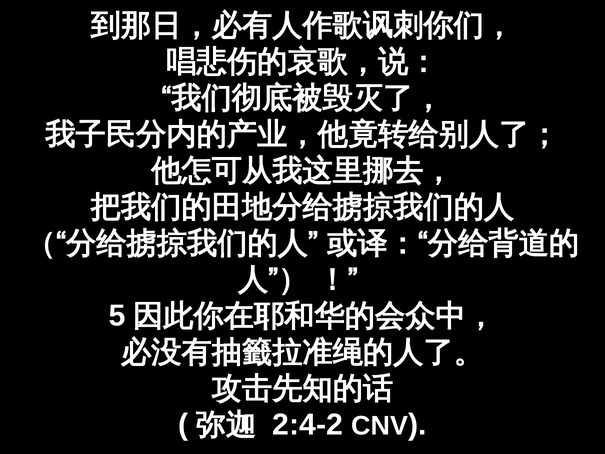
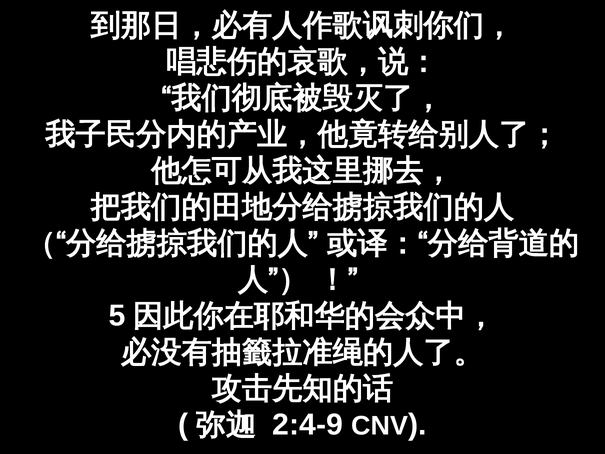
2:4-2: 2:4-2 -> 2:4-9
